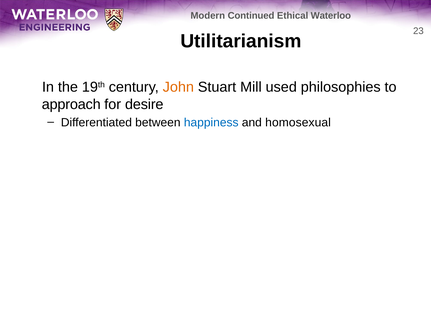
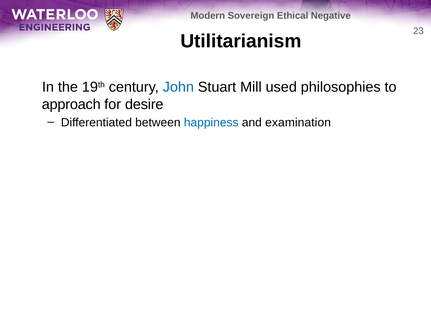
Continued: Continued -> Sovereign
Waterloo: Waterloo -> Negative
John colour: orange -> blue
homosexual: homosexual -> examination
